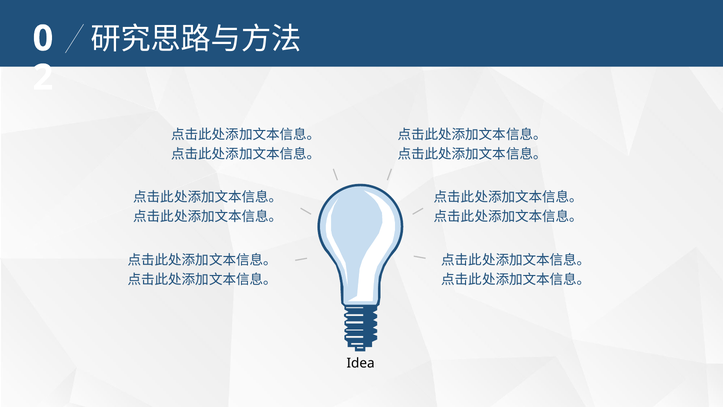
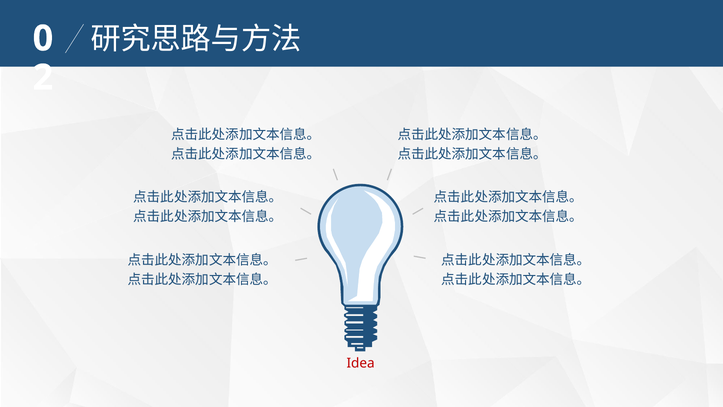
Idea colour: black -> red
